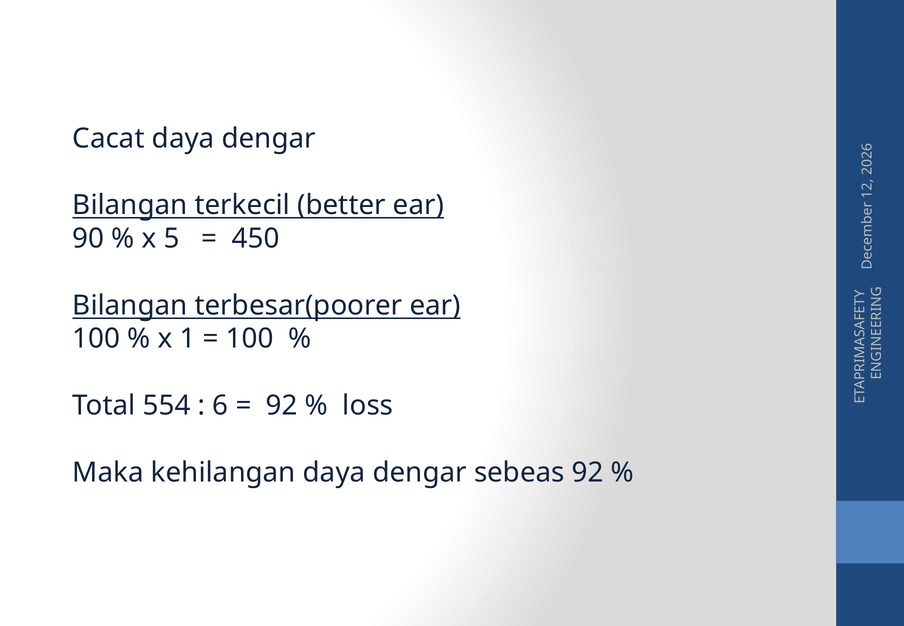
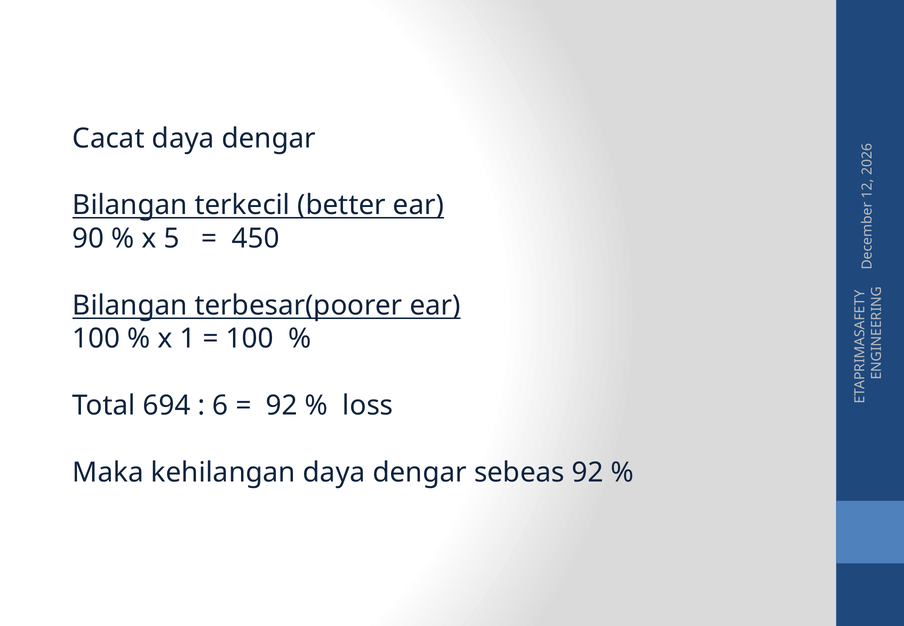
554: 554 -> 694
